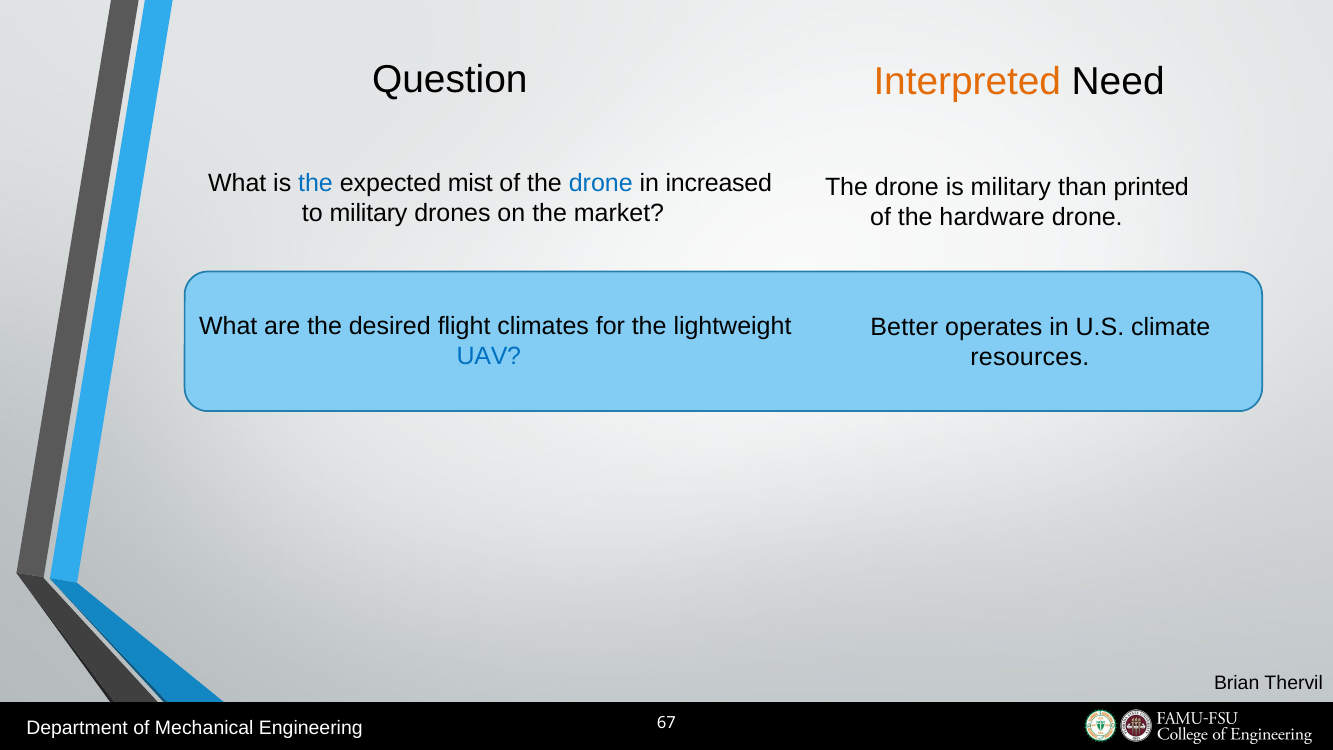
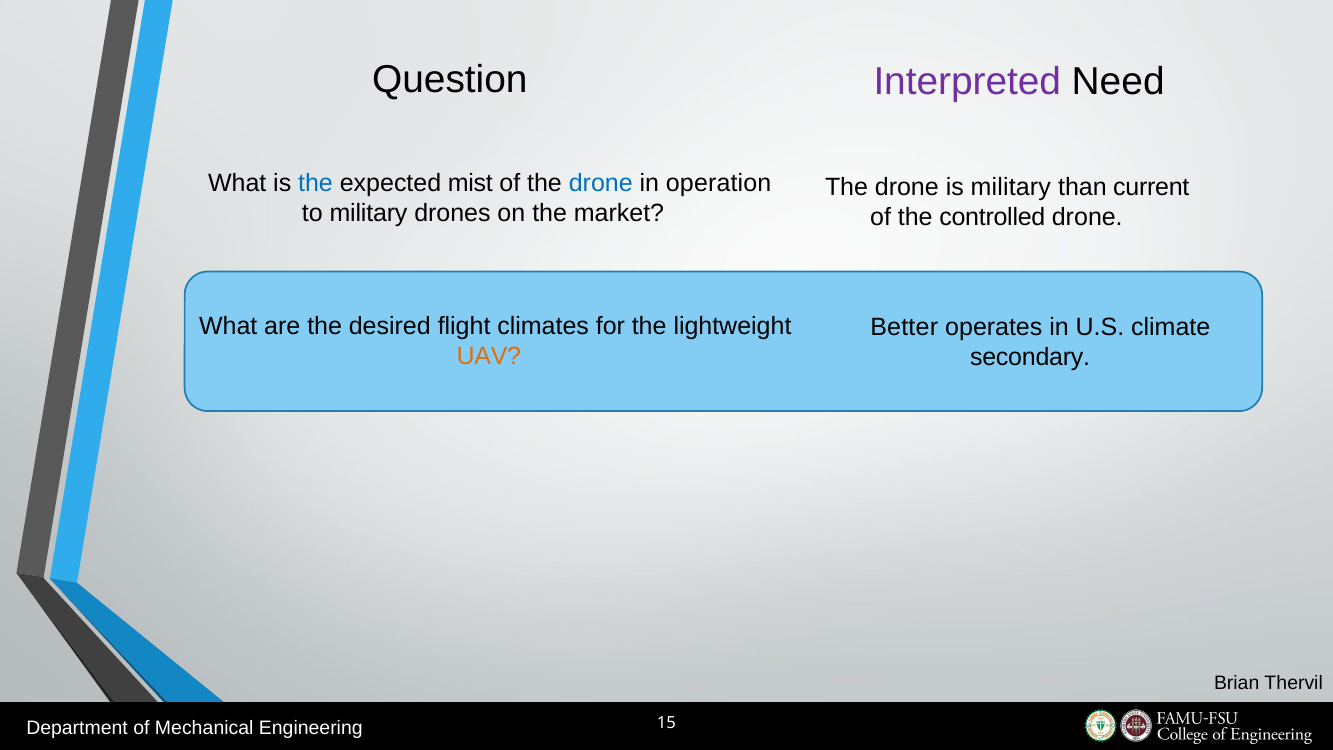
Interpreted colour: orange -> purple
increased: increased -> operation
printed: printed -> current
hardware: hardware -> controlled
UAV colour: blue -> orange
resources: resources -> secondary
67: 67 -> 15
